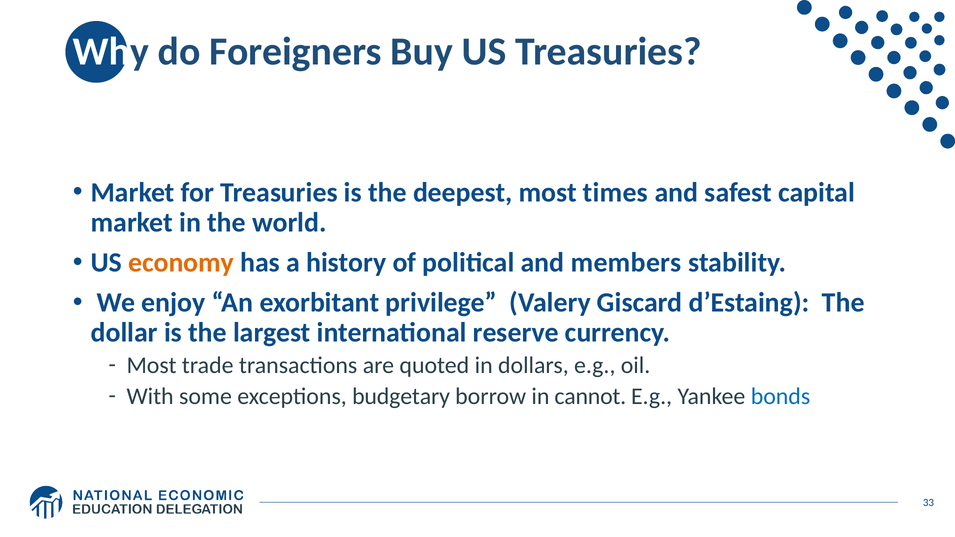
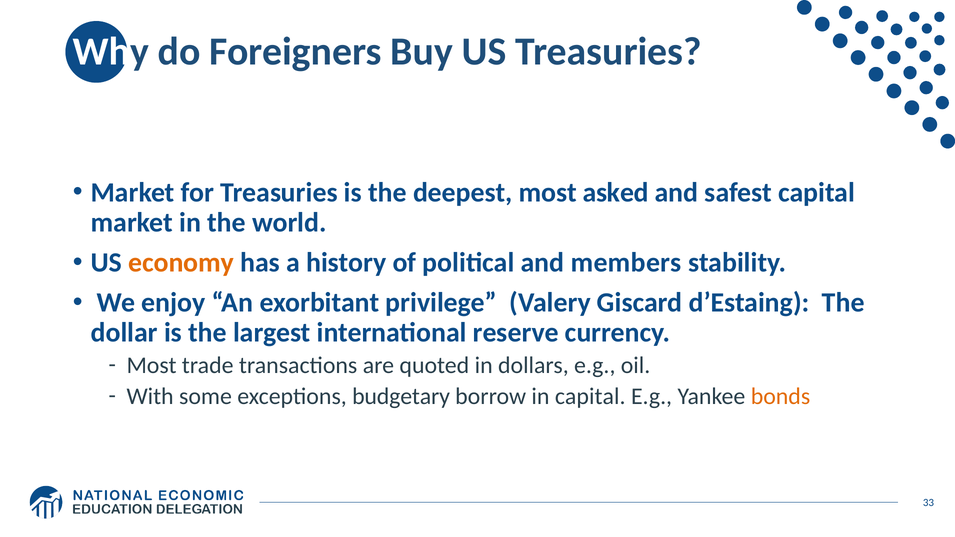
times: times -> asked
in cannot: cannot -> capital
bonds colour: blue -> orange
